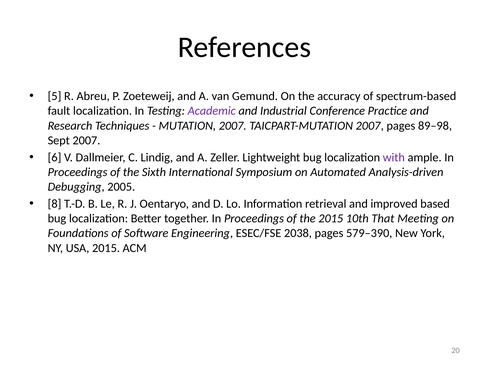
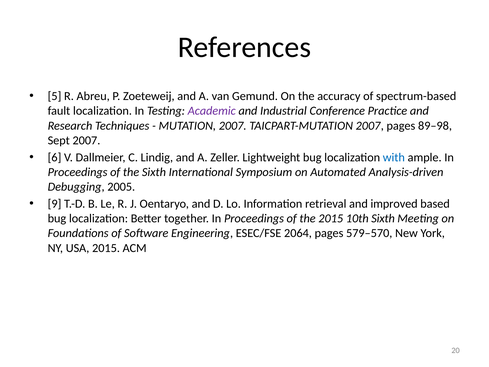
with colour: purple -> blue
8: 8 -> 9
10th That: That -> Sixth
2038: 2038 -> 2064
579–390: 579–390 -> 579–570
